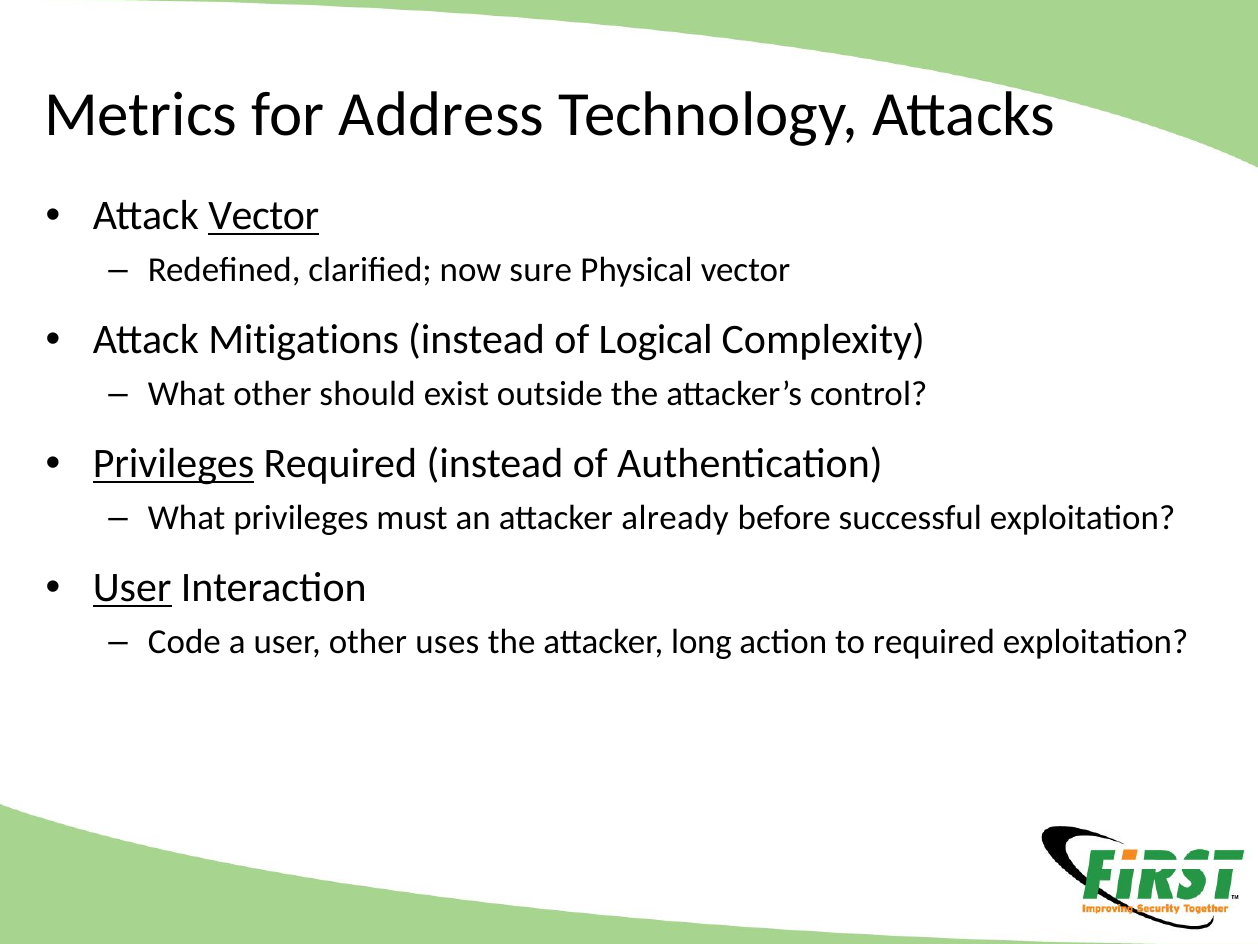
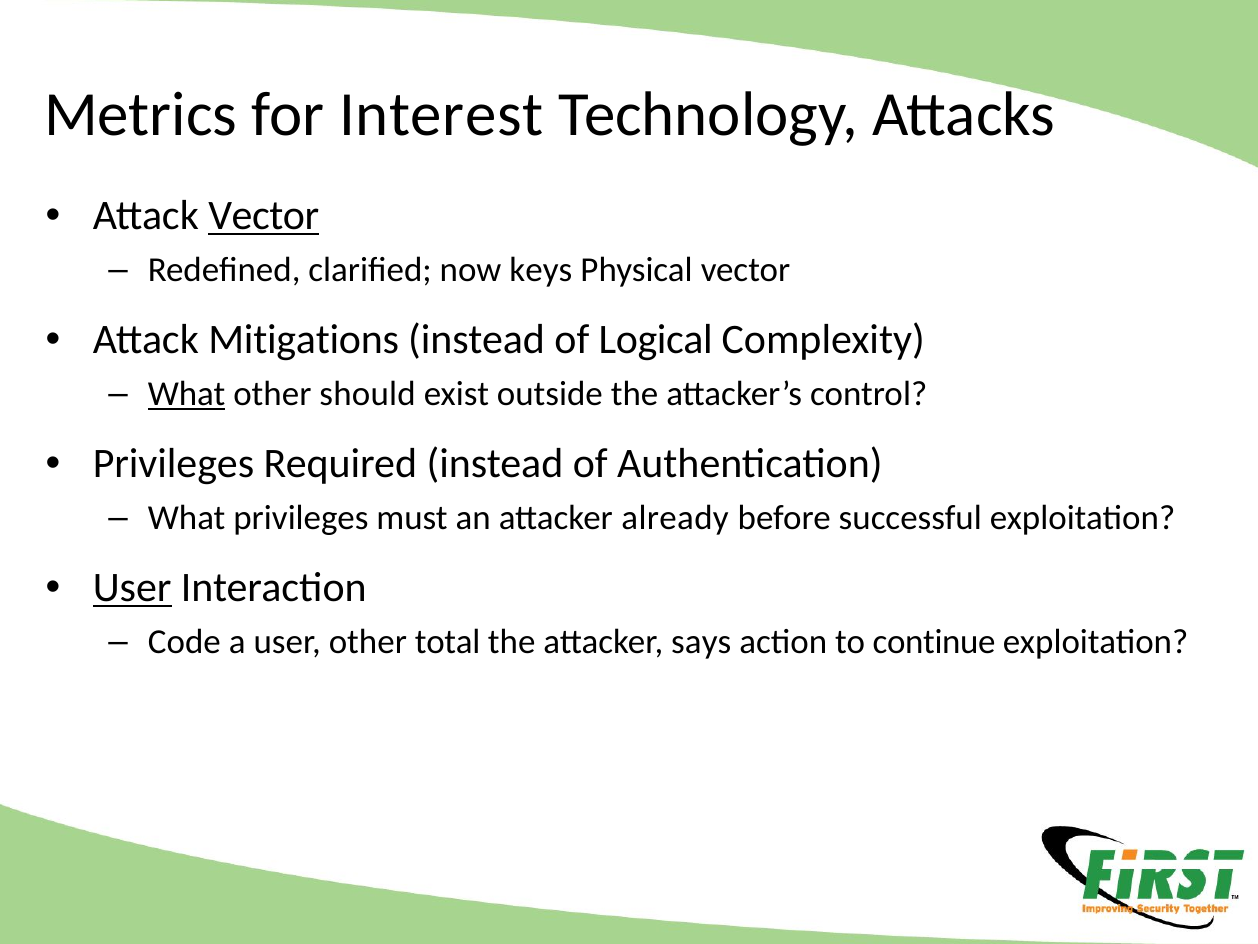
Address: Address -> Interest
sure: sure -> keys
What at (187, 394) underline: none -> present
Privileges at (173, 464) underline: present -> none
uses: uses -> total
long: long -> says
to required: required -> continue
